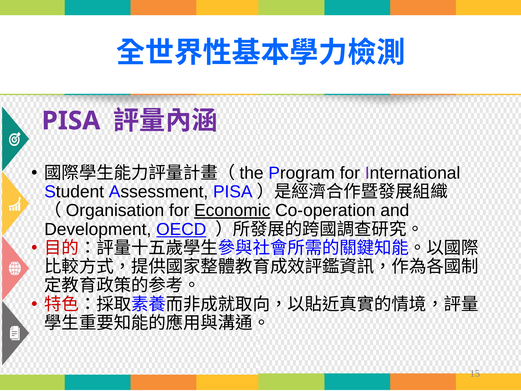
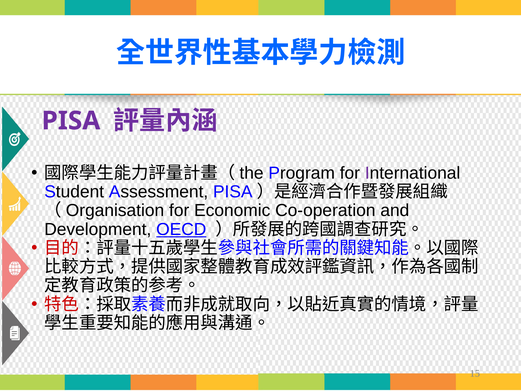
Economic underline: present -> none
